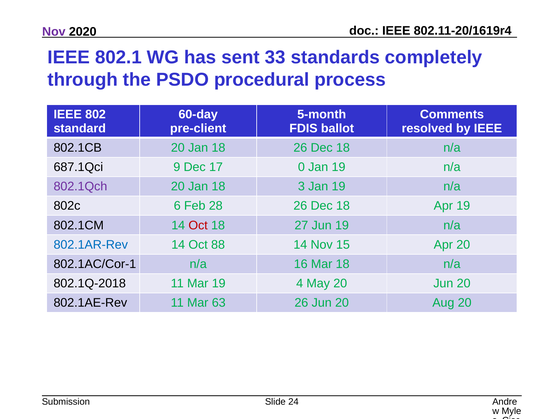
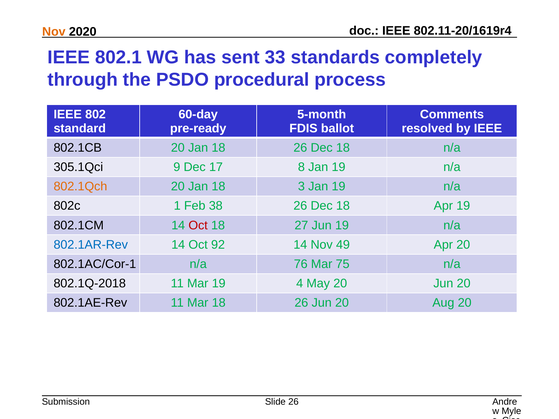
Nov at (54, 32) colour: purple -> orange
pre-client: pre-client -> pre-ready
687.1Qci: 687.1Qci -> 305.1Qci
0: 0 -> 8
802.1Qch colour: purple -> orange
6: 6 -> 1
28: 28 -> 38
88: 88 -> 92
15: 15 -> 49
16: 16 -> 76
Mar 18: 18 -> 75
Mar 63: 63 -> 18
Slide 24: 24 -> 26
